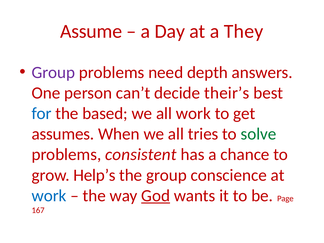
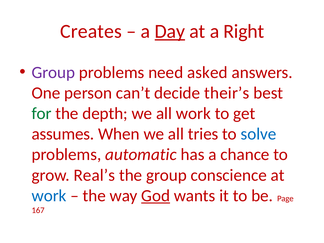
Assume: Assume -> Creates
Day underline: none -> present
They: They -> Right
depth: depth -> asked
for colour: blue -> green
based: based -> depth
solve colour: green -> blue
consistent: consistent -> automatic
Help’s: Help’s -> Real’s
